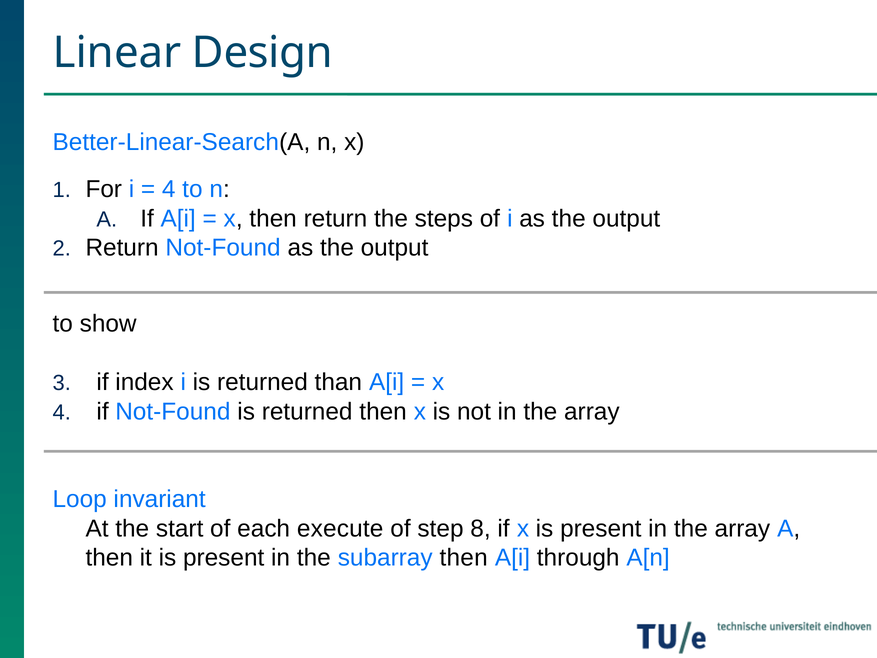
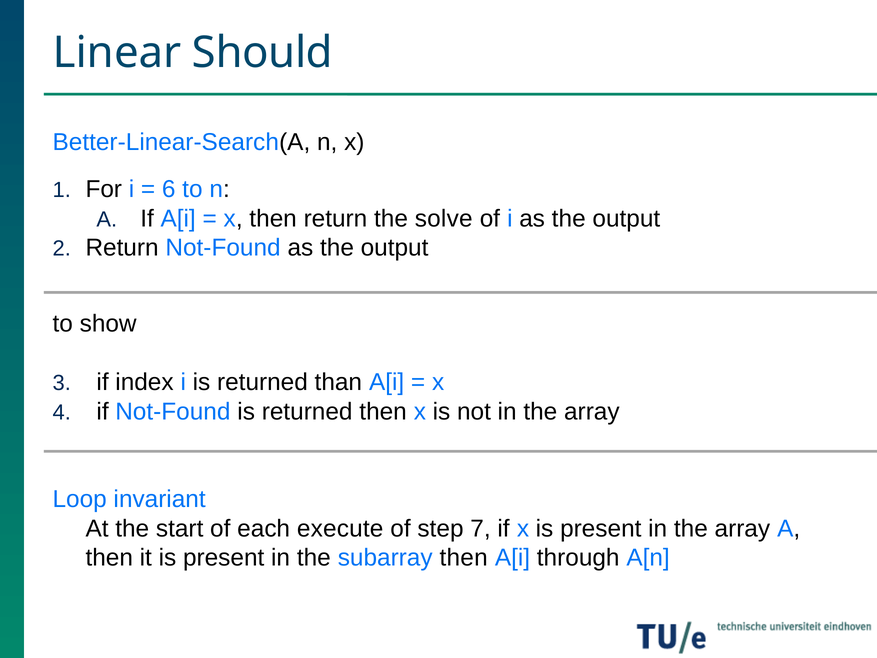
Design: Design -> Should
4 at (169, 189): 4 -> 6
steps: steps -> solve
8: 8 -> 7
